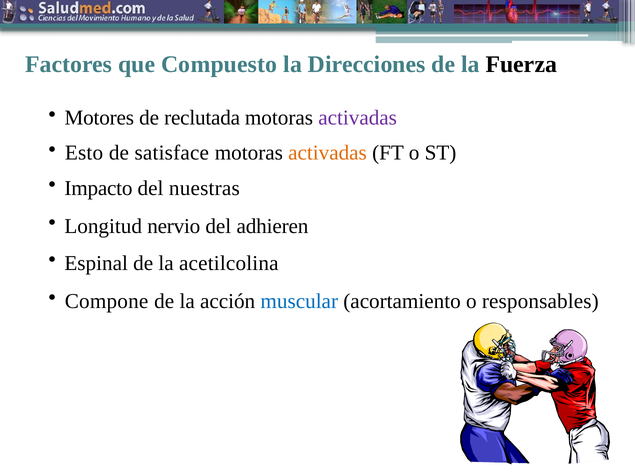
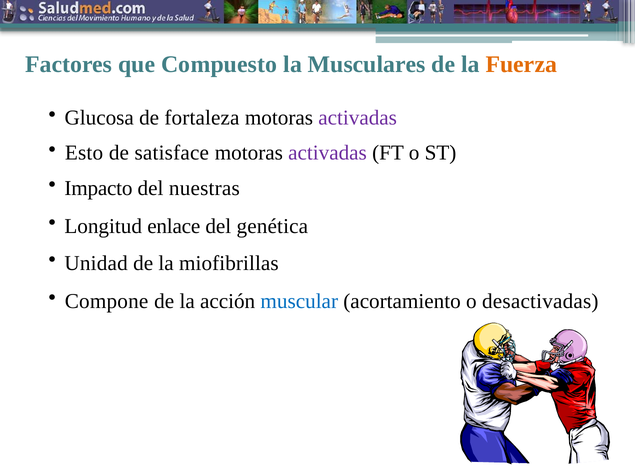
Direcciones: Direcciones -> Musculares
Fuerza colour: black -> orange
Motores: Motores -> Glucosa
reclutada: reclutada -> fortaleza
activadas at (328, 153) colour: orange -> purple
nervio: nervio -> enlace
adhieren: adhieren -> genética
Espinal: Espinal -> Unidad
acetilcolina: acetilcolina -> miofibrillas
responsables: responsables -> desactivadas
